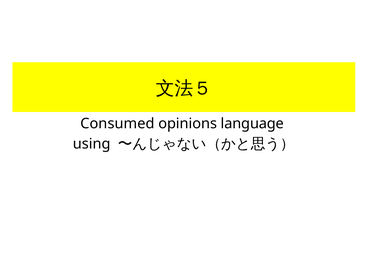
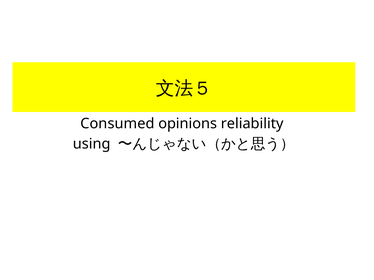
language: language -> reliability
